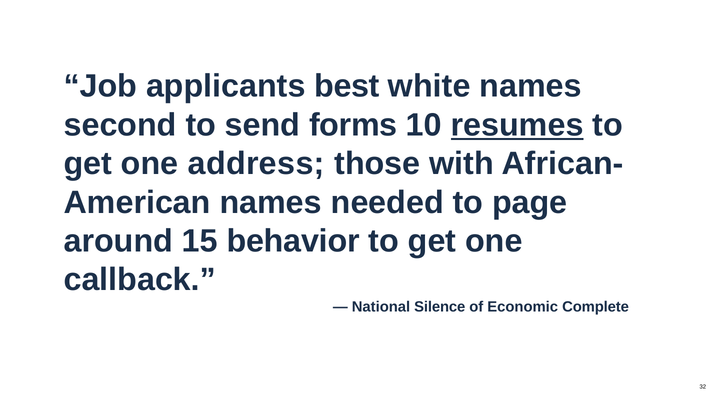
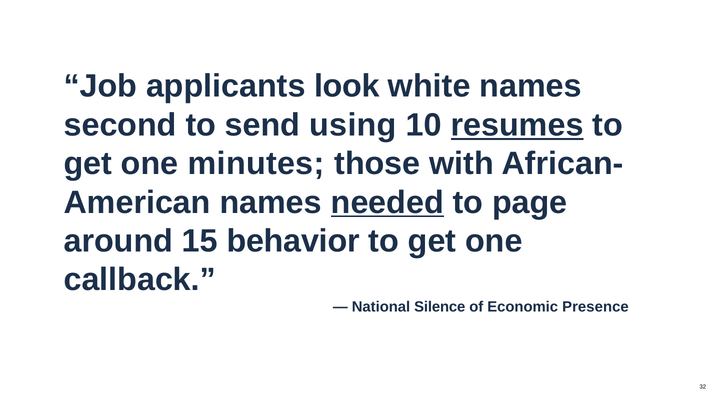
best: best -> look
forms: forms -> using
address: address -> minutes
needed underline: none -> present
Complete: Complete -> Presence
